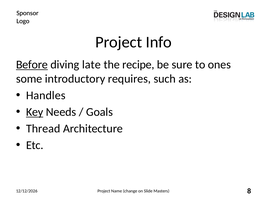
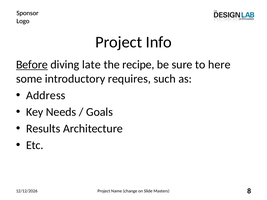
ones: ones -> here
Handles: Handles -> Address
Key underline: present -> none
Thread: Thread -> Results
